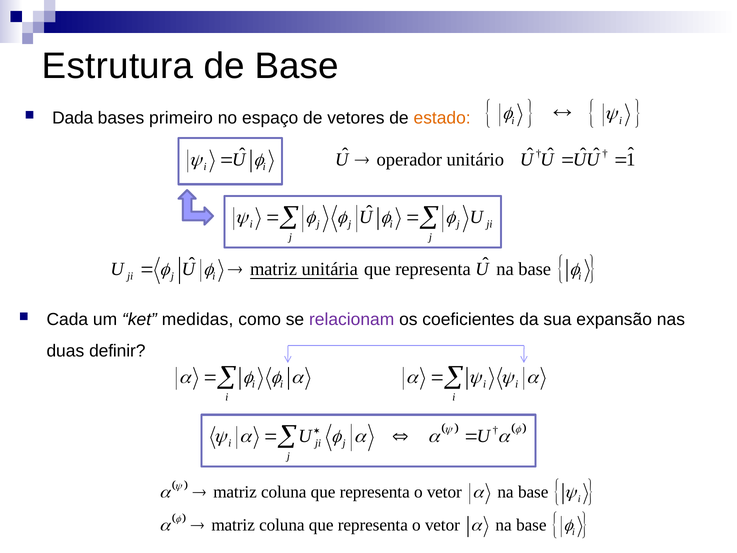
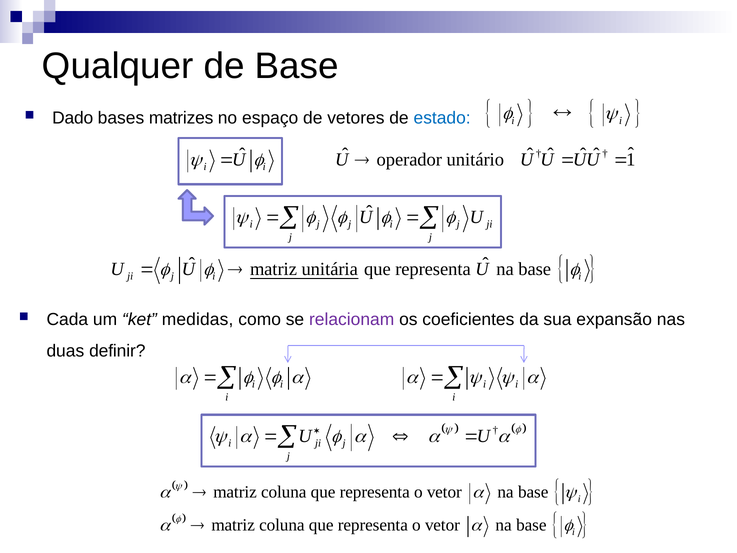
Estrutura: Estrutura -> Qualquer
Dada: Dada -> Dado
primeiro: primeiro -> matrizes
estado colour: orange -> blue
